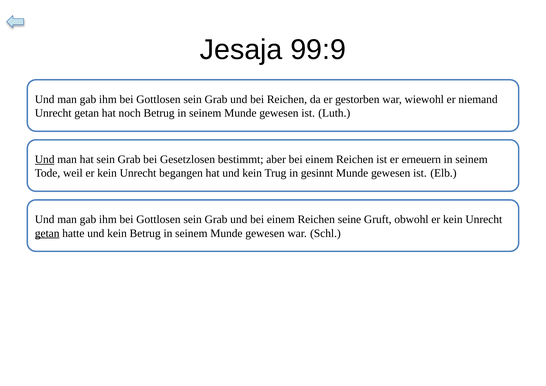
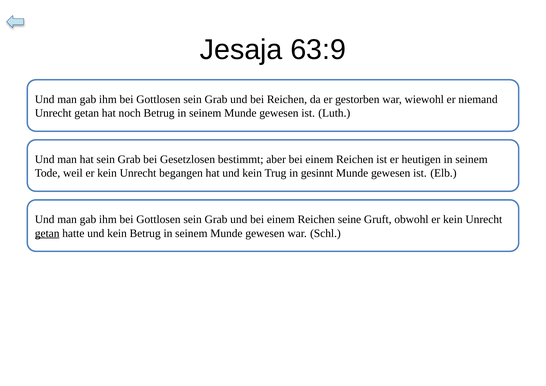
99:9: 99:9 -> 63:9
Und at (45, 159) underline: present -> none
erneuern: erneuern -> heutigen
